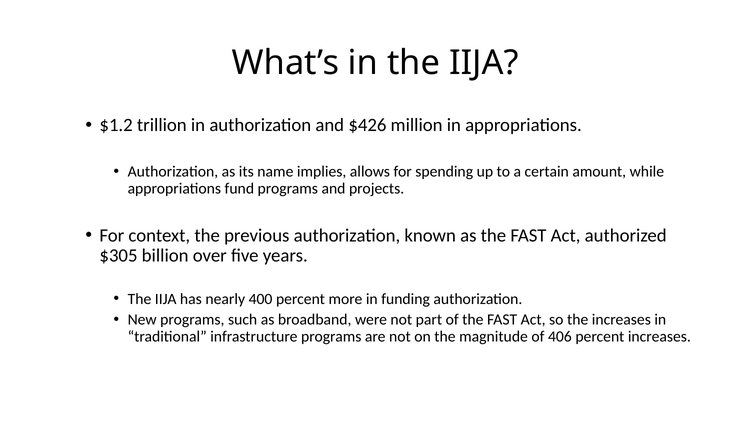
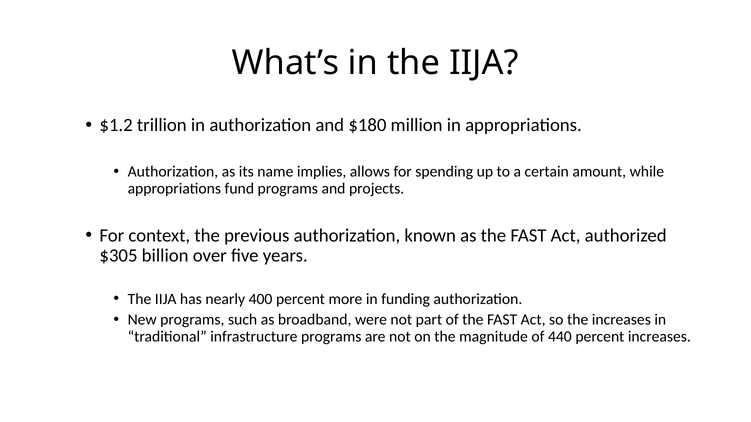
$426: $426 -> $180
406: 406 -> 440
